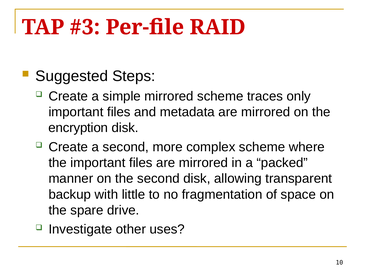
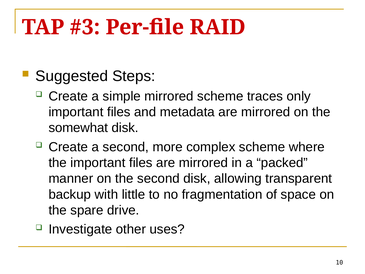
encryption: encryption -> somewhat
